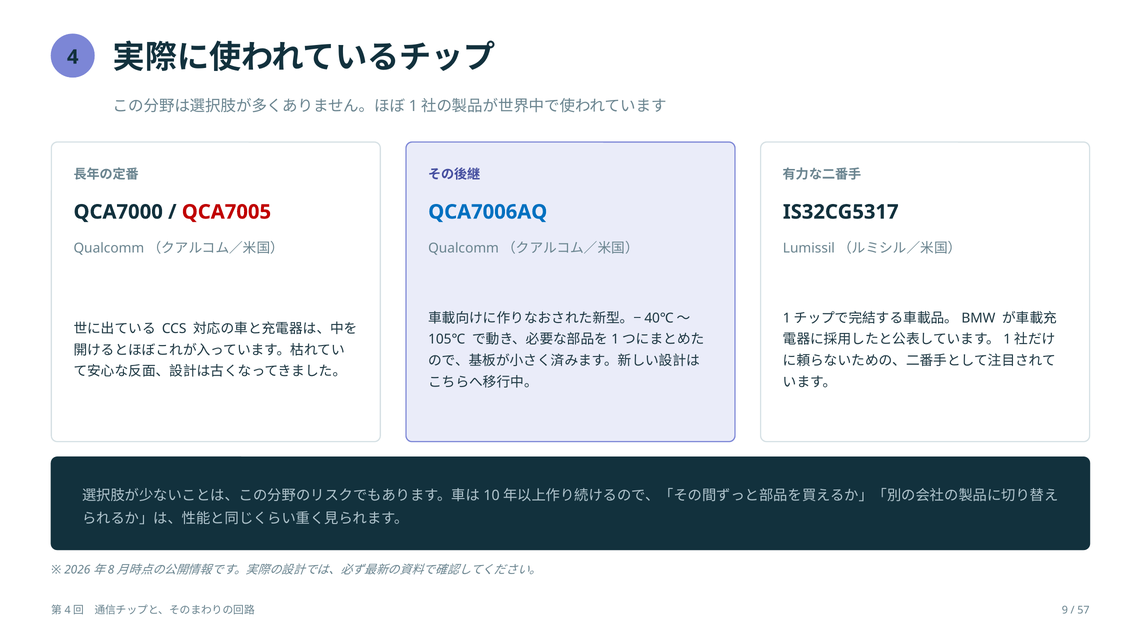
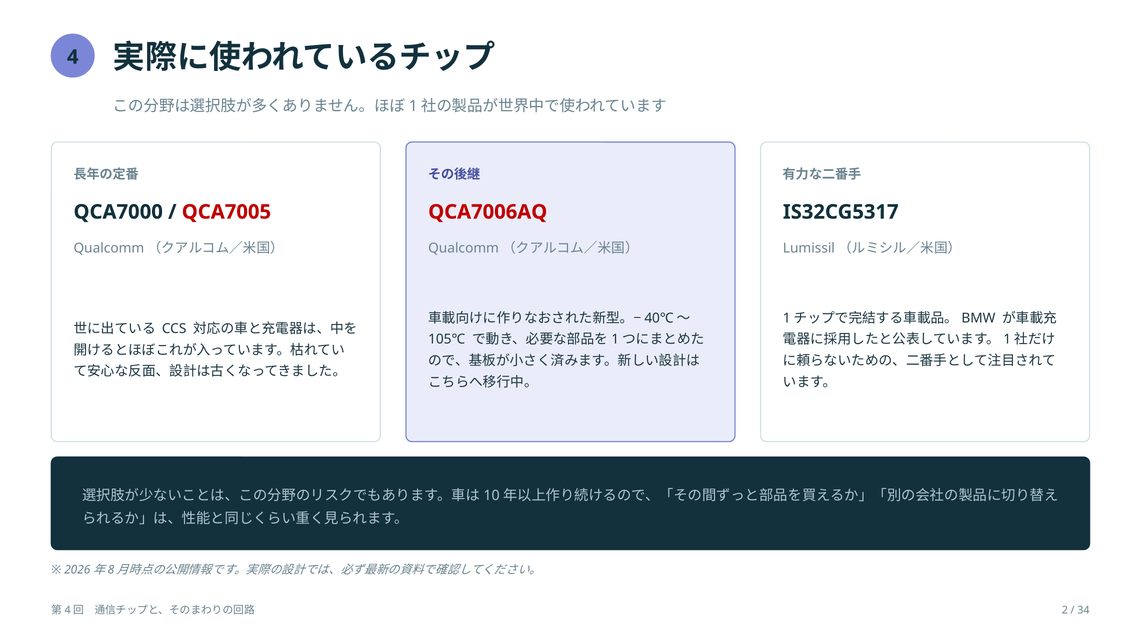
QCA7006AQ colour: blue -> red
9: 9 -> 2
57: 57 -> 34
